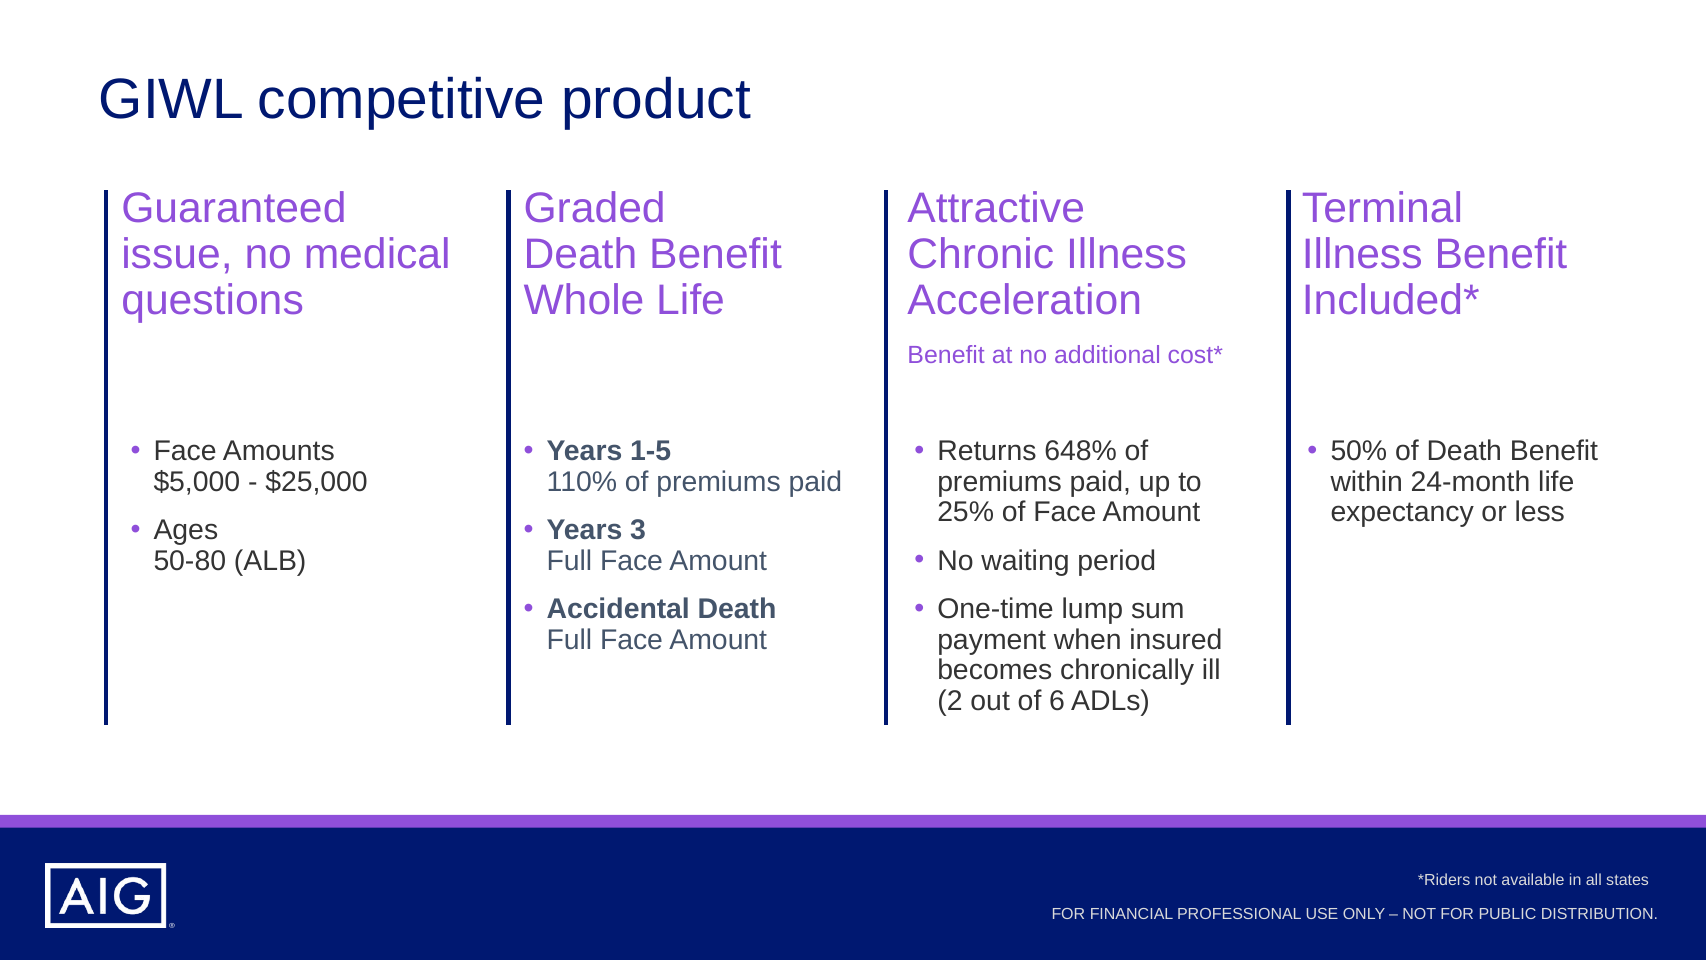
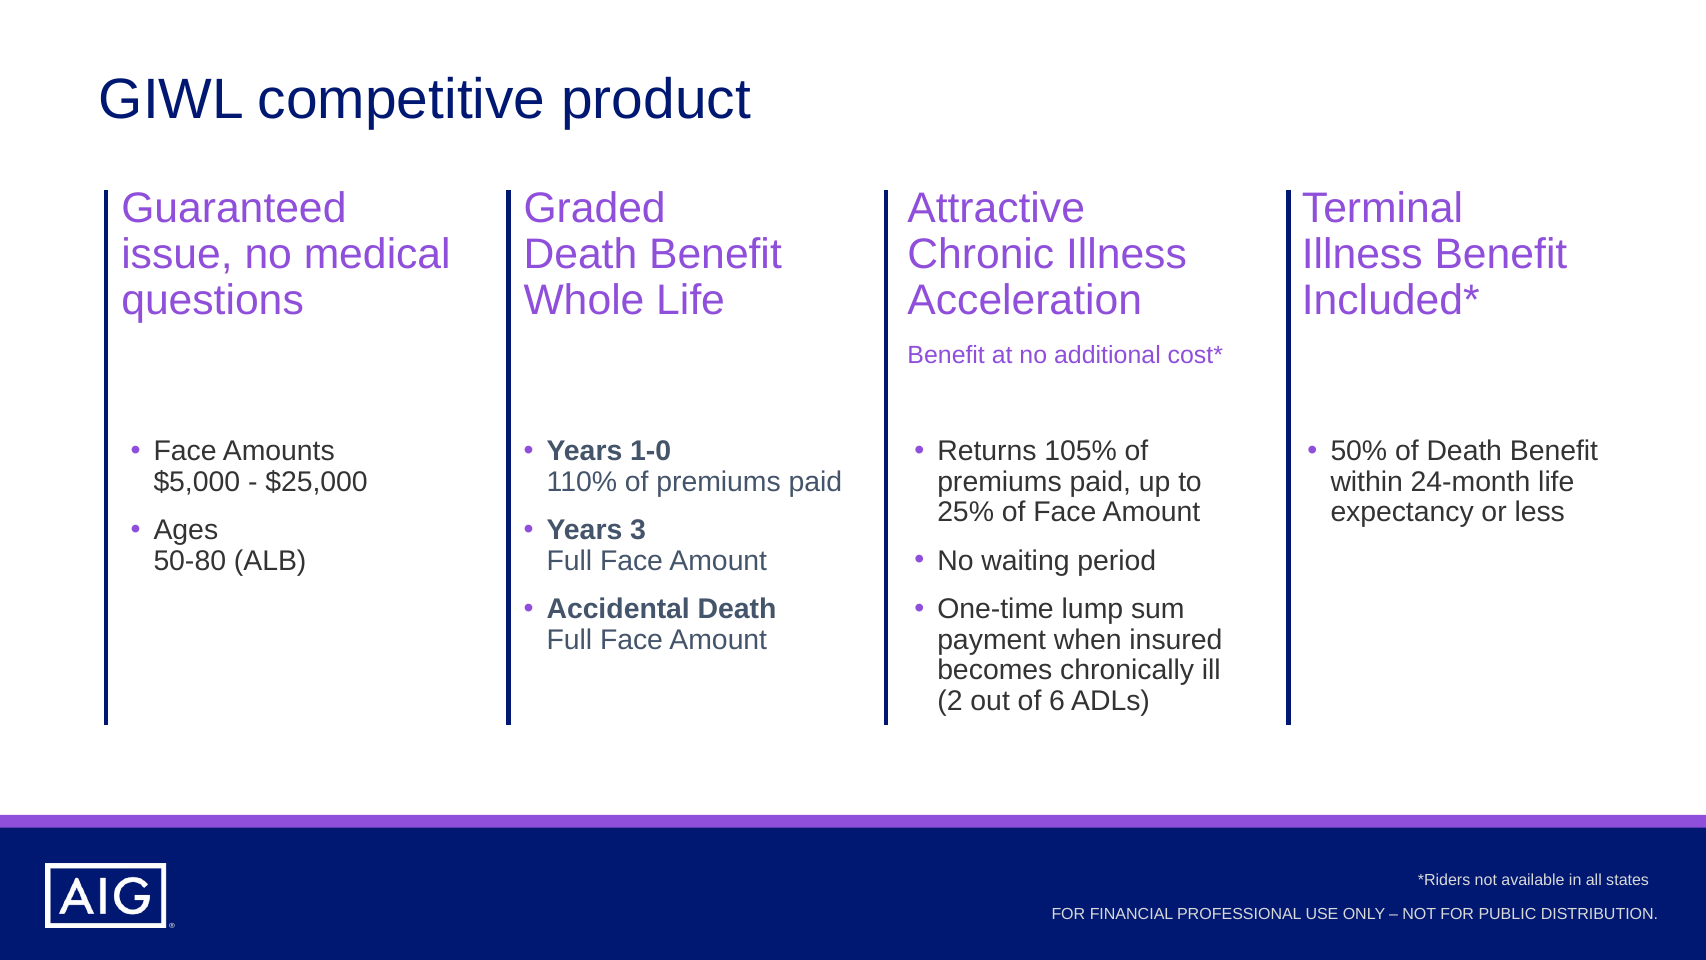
1-5: 1-5 -> 1-0
648%: 648% -> 105%
